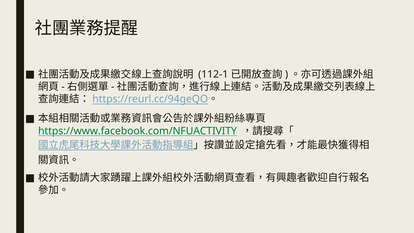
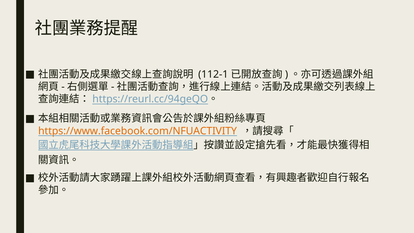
https://www.facebook.com/NFUACTIVITY colour: green -> orange
